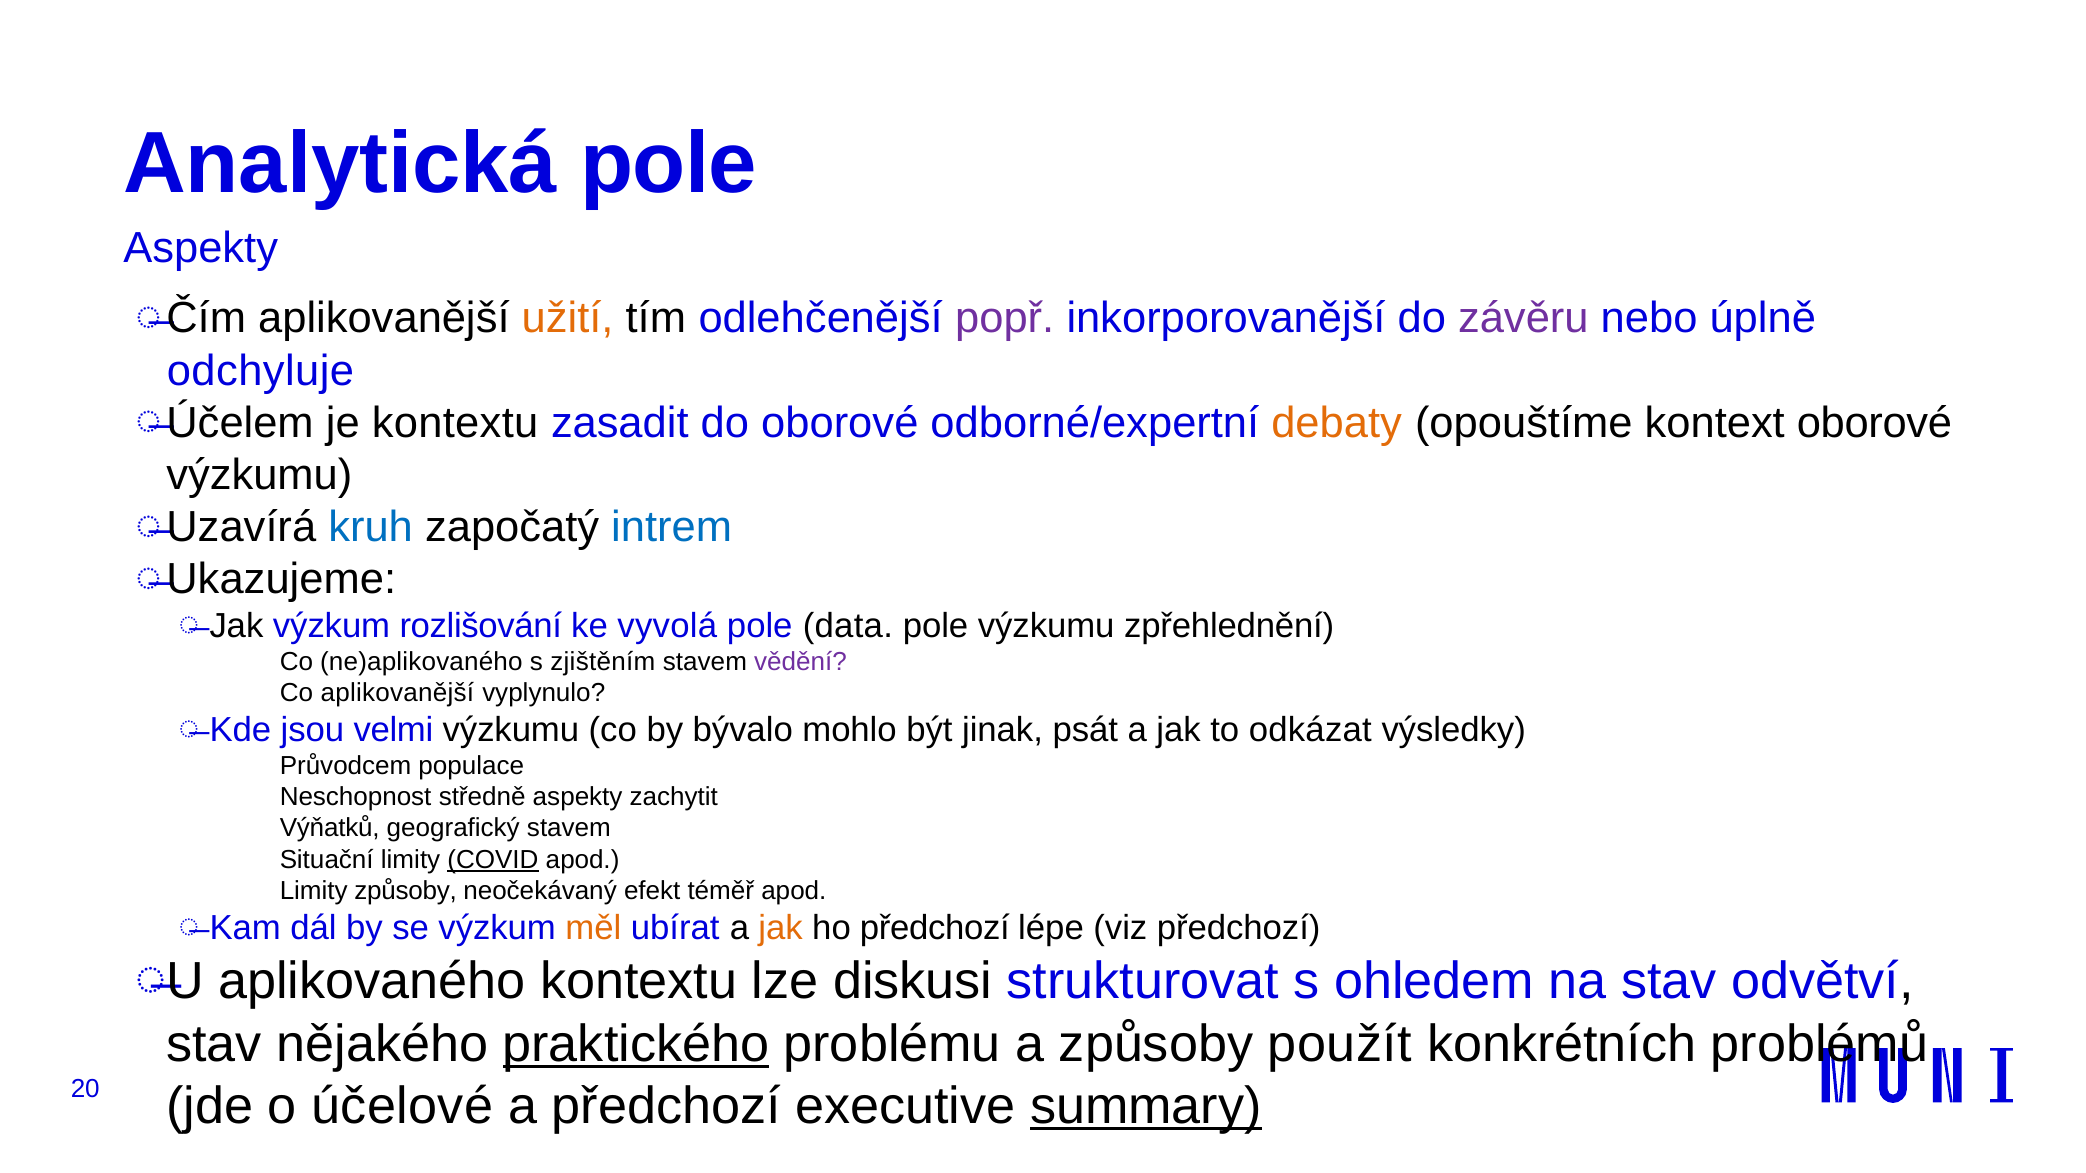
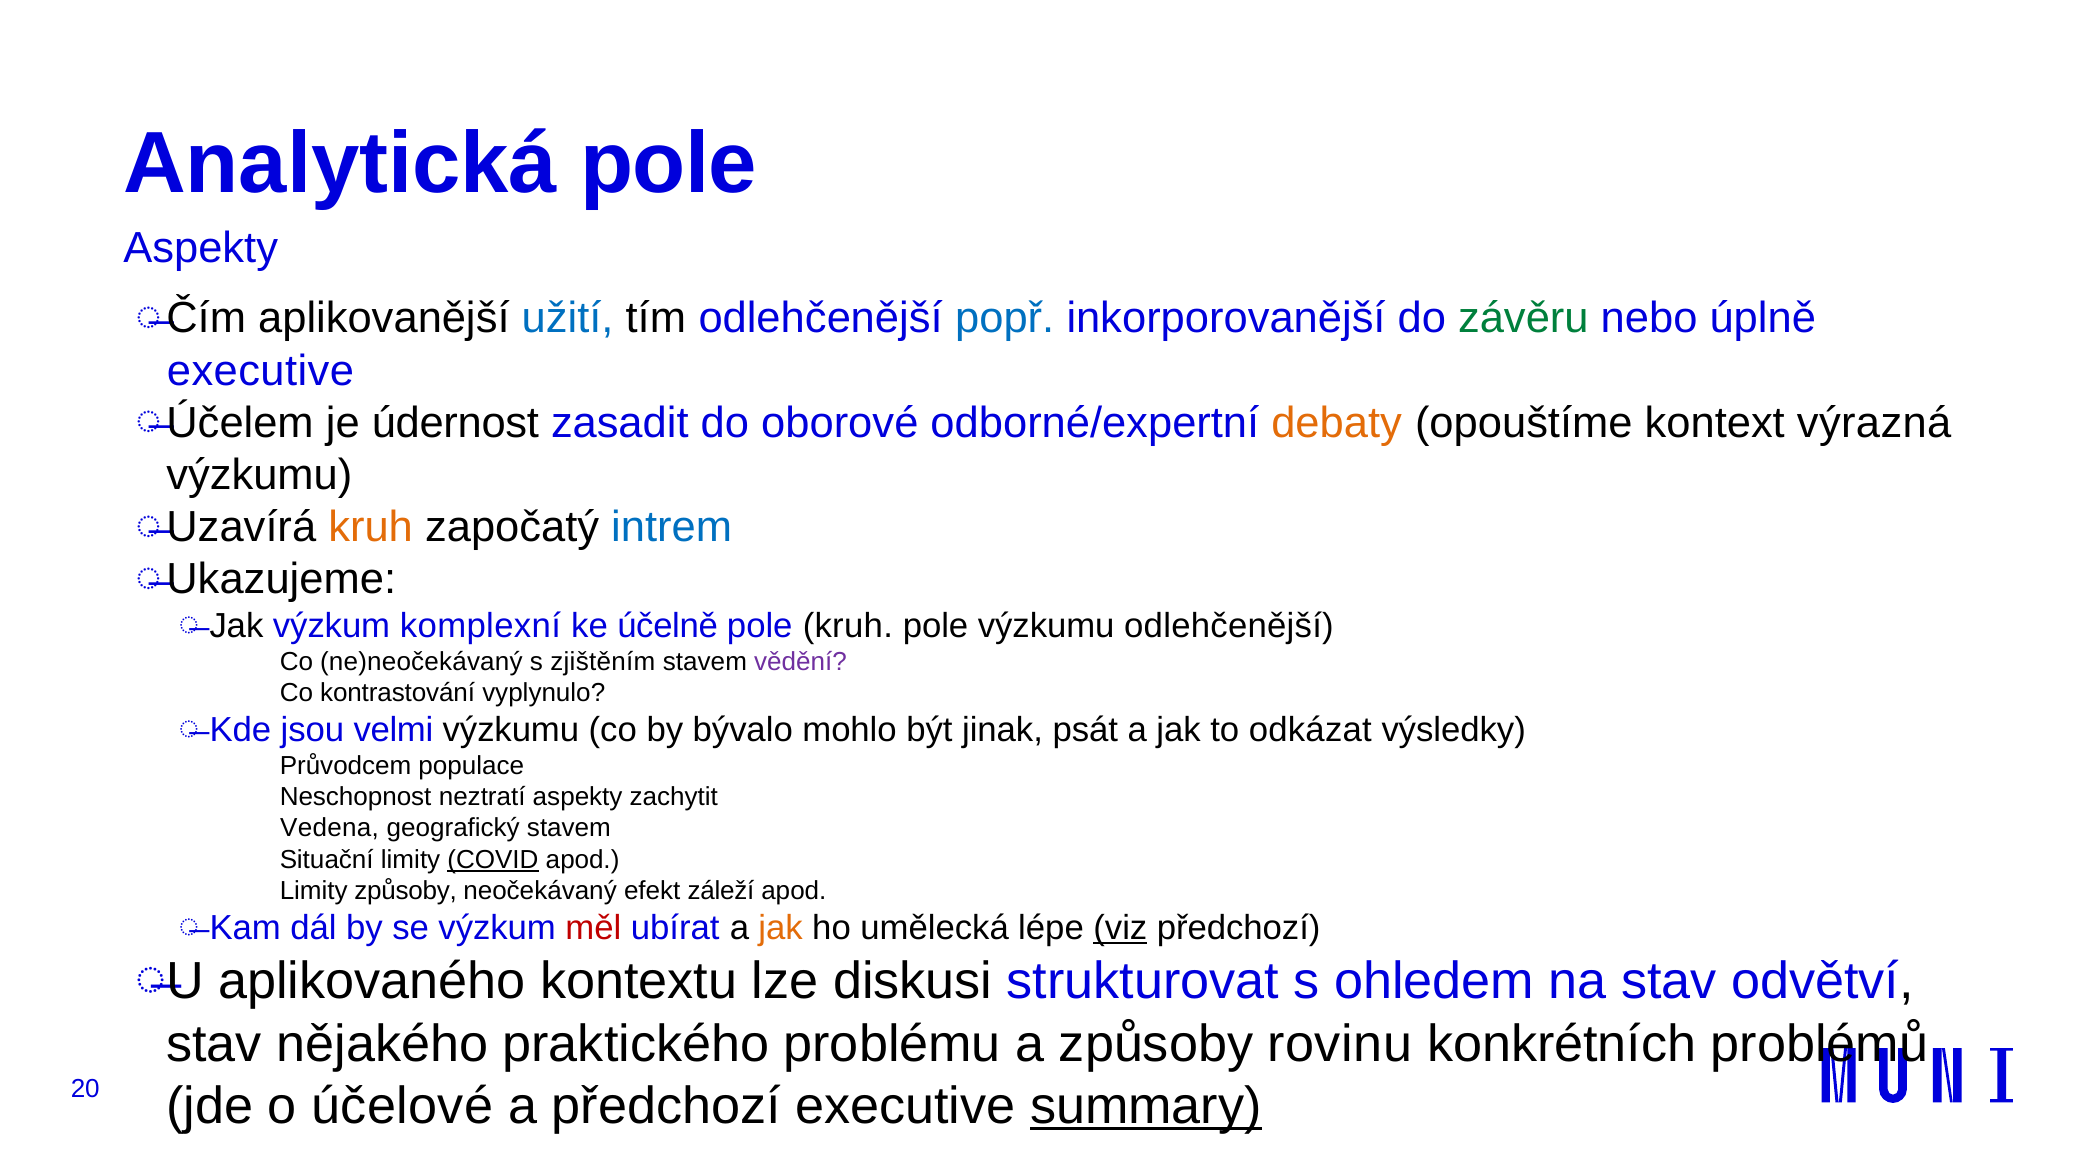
užití colour: orange -> blue
popř colour: purple -> blue
závěru colour: purple -> green
odchyluje at (260, 371): odchyluje -> executive
je kontextu: kontextu -> údernost
kontext oborové: oborové -> výrazná
kruh at (371, 527) colour: blue -> orange
rozlišování: rozlišování -> komplexní
vyvolá: vyvolá -> účelně
pole data: data -> kruh
výzkumu zpřehlednění: zpřehlednění -> odlehčenější
ne)aplikovaného: ne)aplikovaného -> ne)neočekávaný
Co aplikovanější: aplikovanější -> kontrastování
středně: středně -> neztratí
Výňatků: Výňatků -> Vedena
téměř: téměř -> záleží
měl colour: orange -> red
ho předchozí: předchozí -> umělecká
viz underline: none -> present
praktického underline: present -> none
použít: použít -> rovinu
